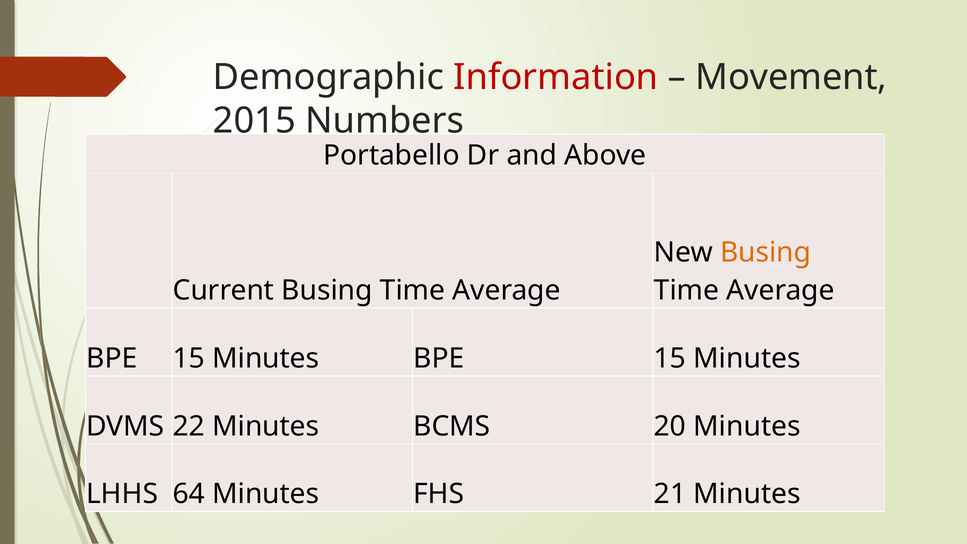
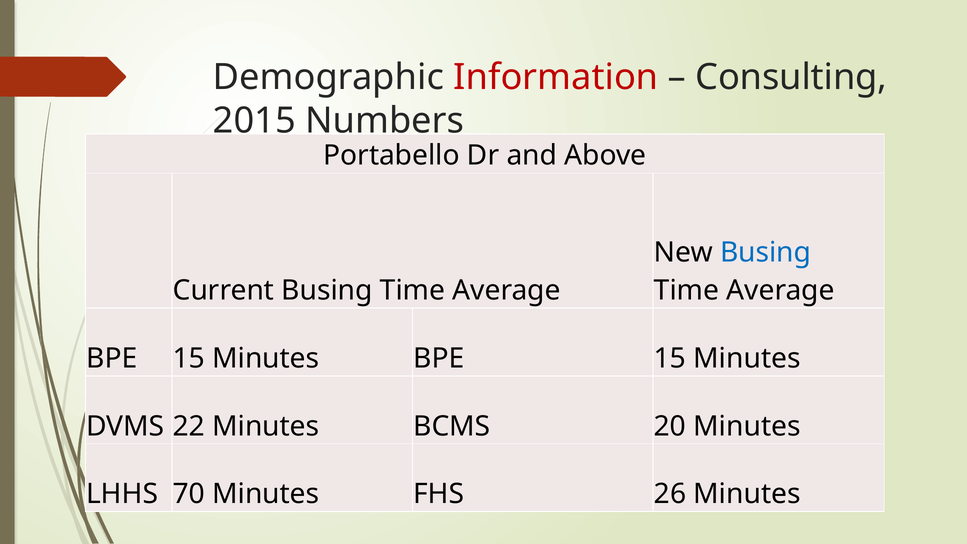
Movement: Movement -> Consulting
Busing at (766, 252) colour: orange -> blue
64: 64 -> 70
21: 21 -> 26
